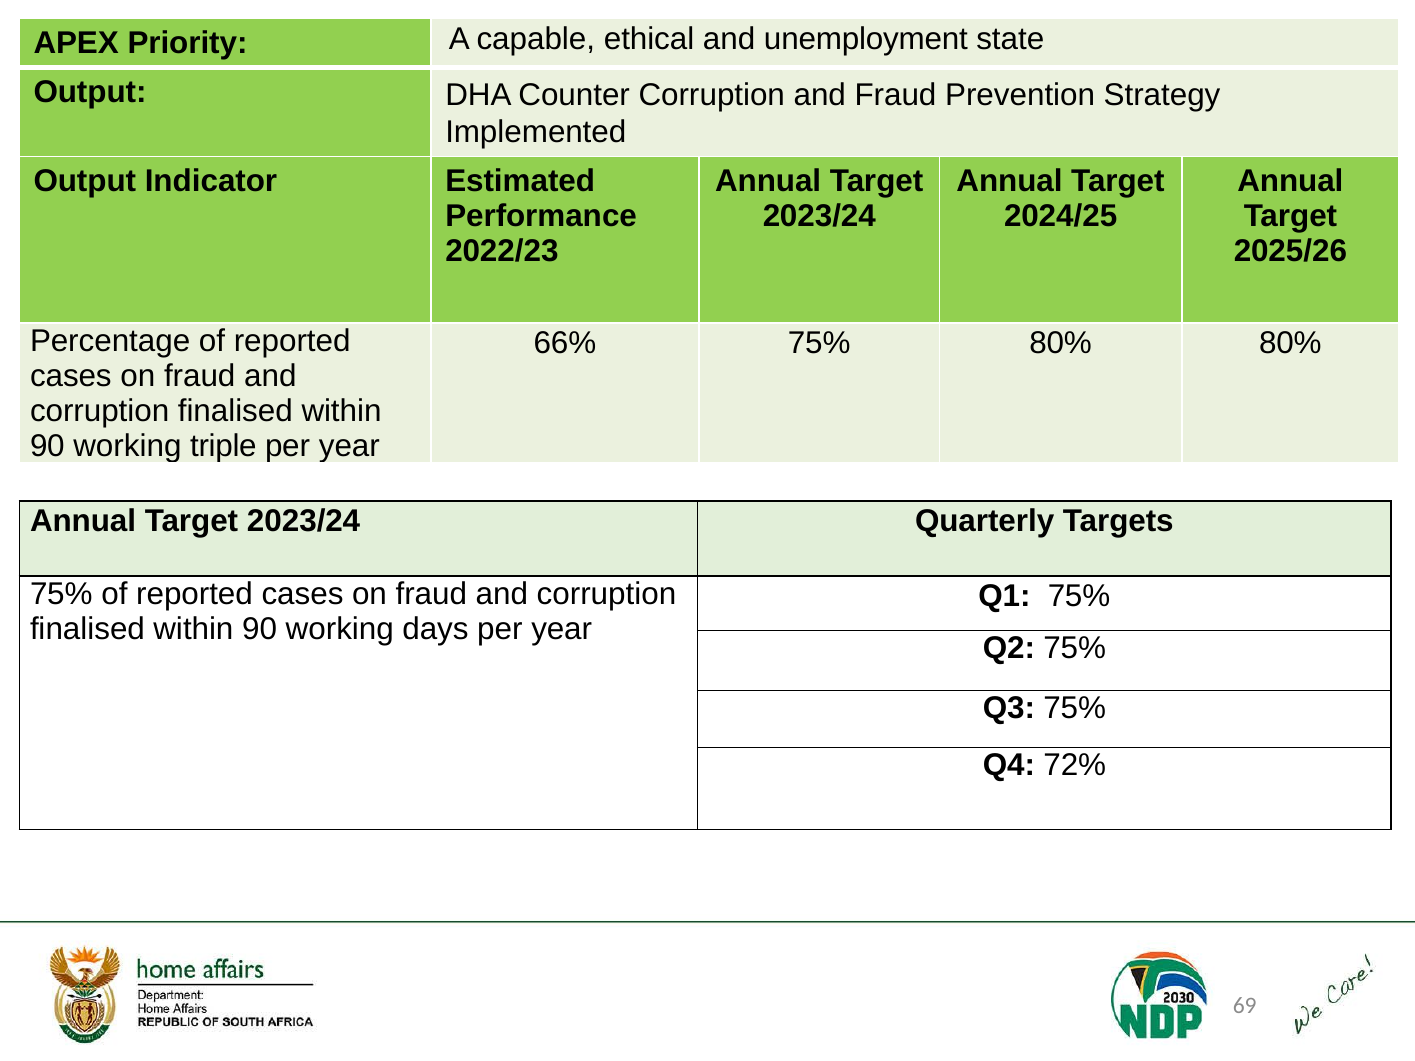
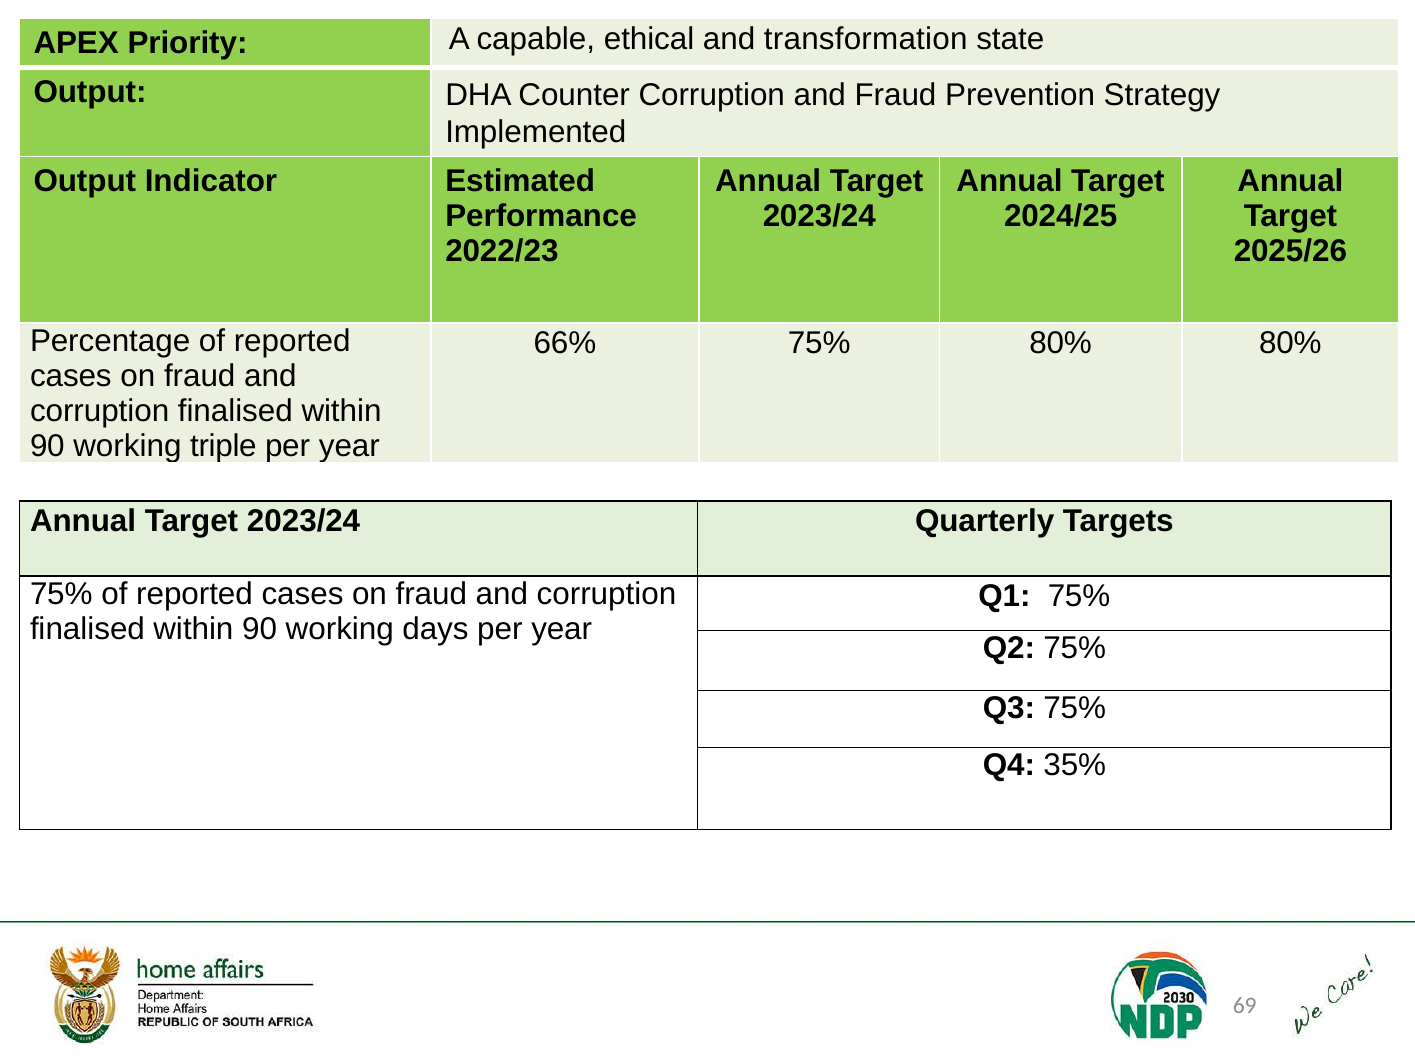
unemployment: unemployment -> transformation
72%: 72% -> 35%
